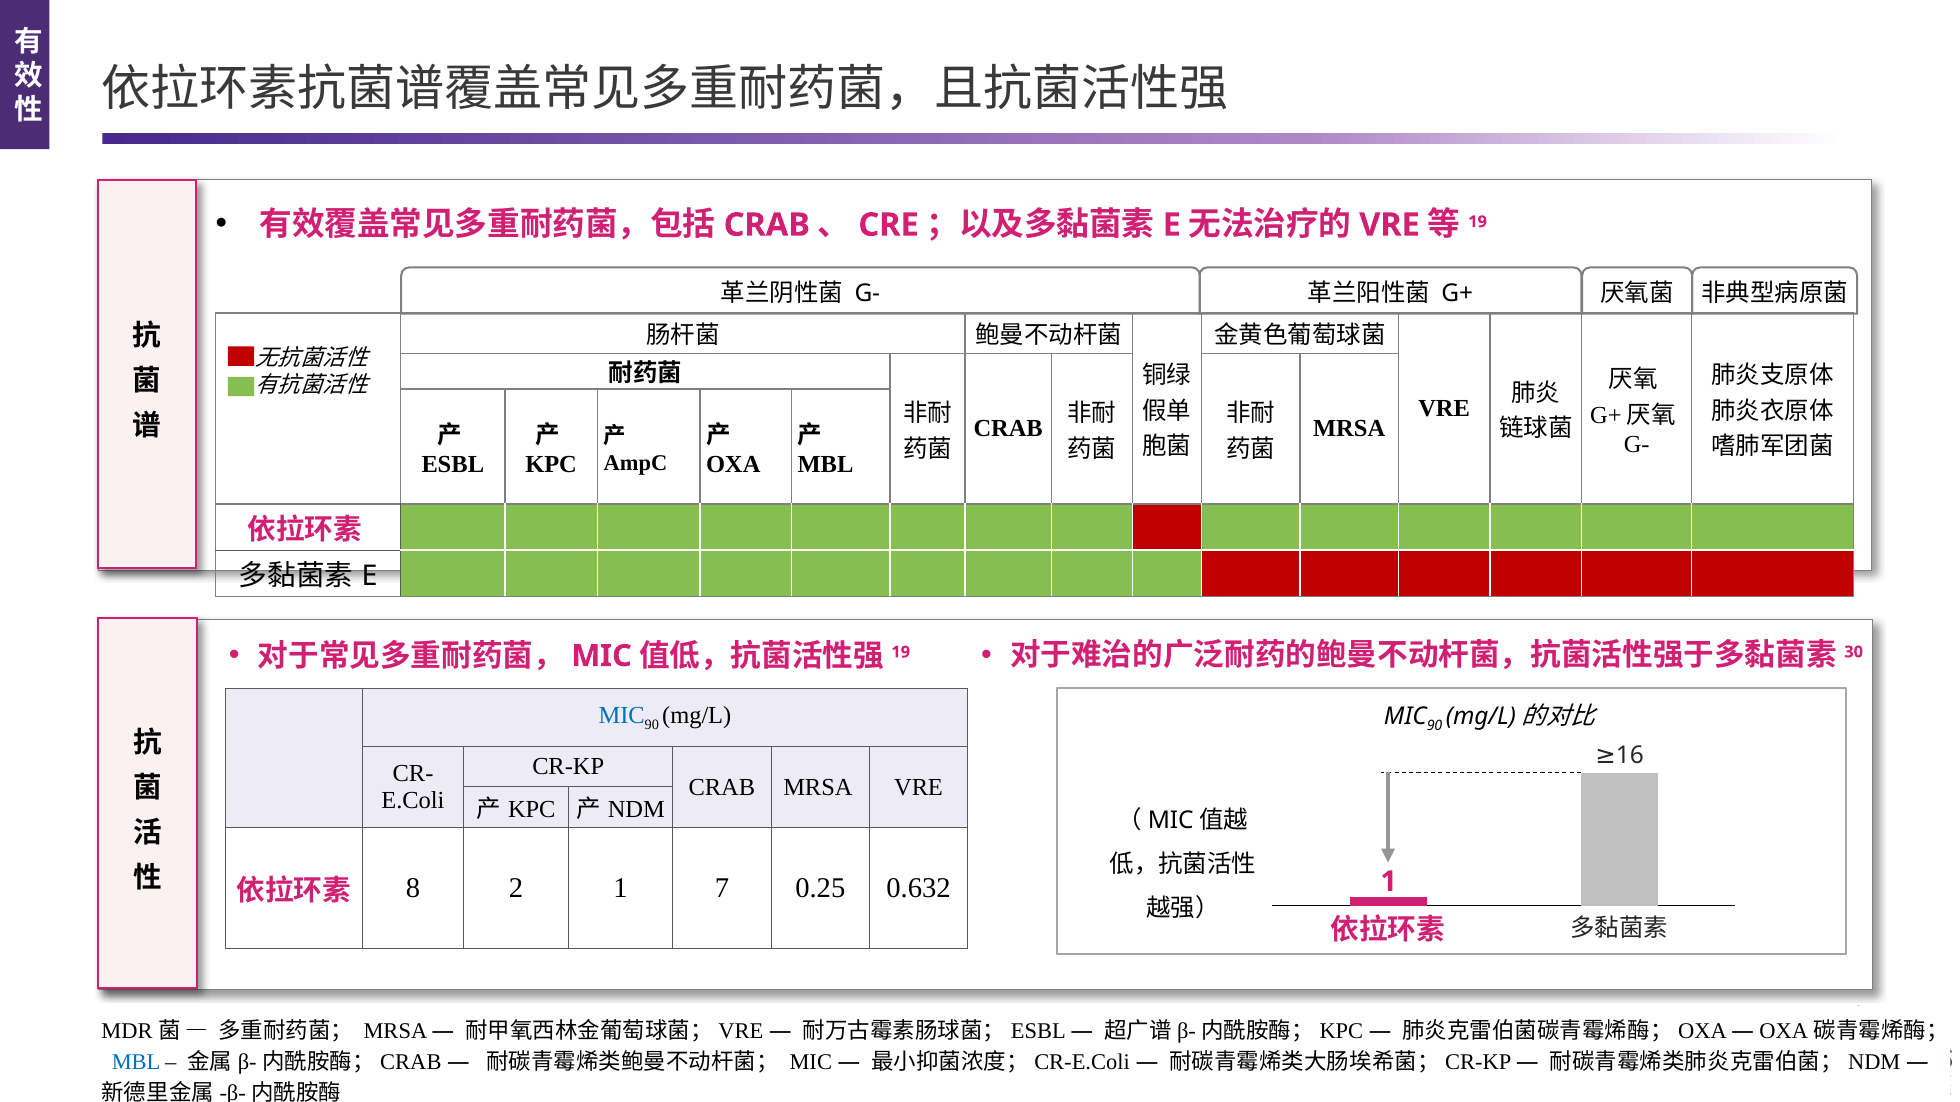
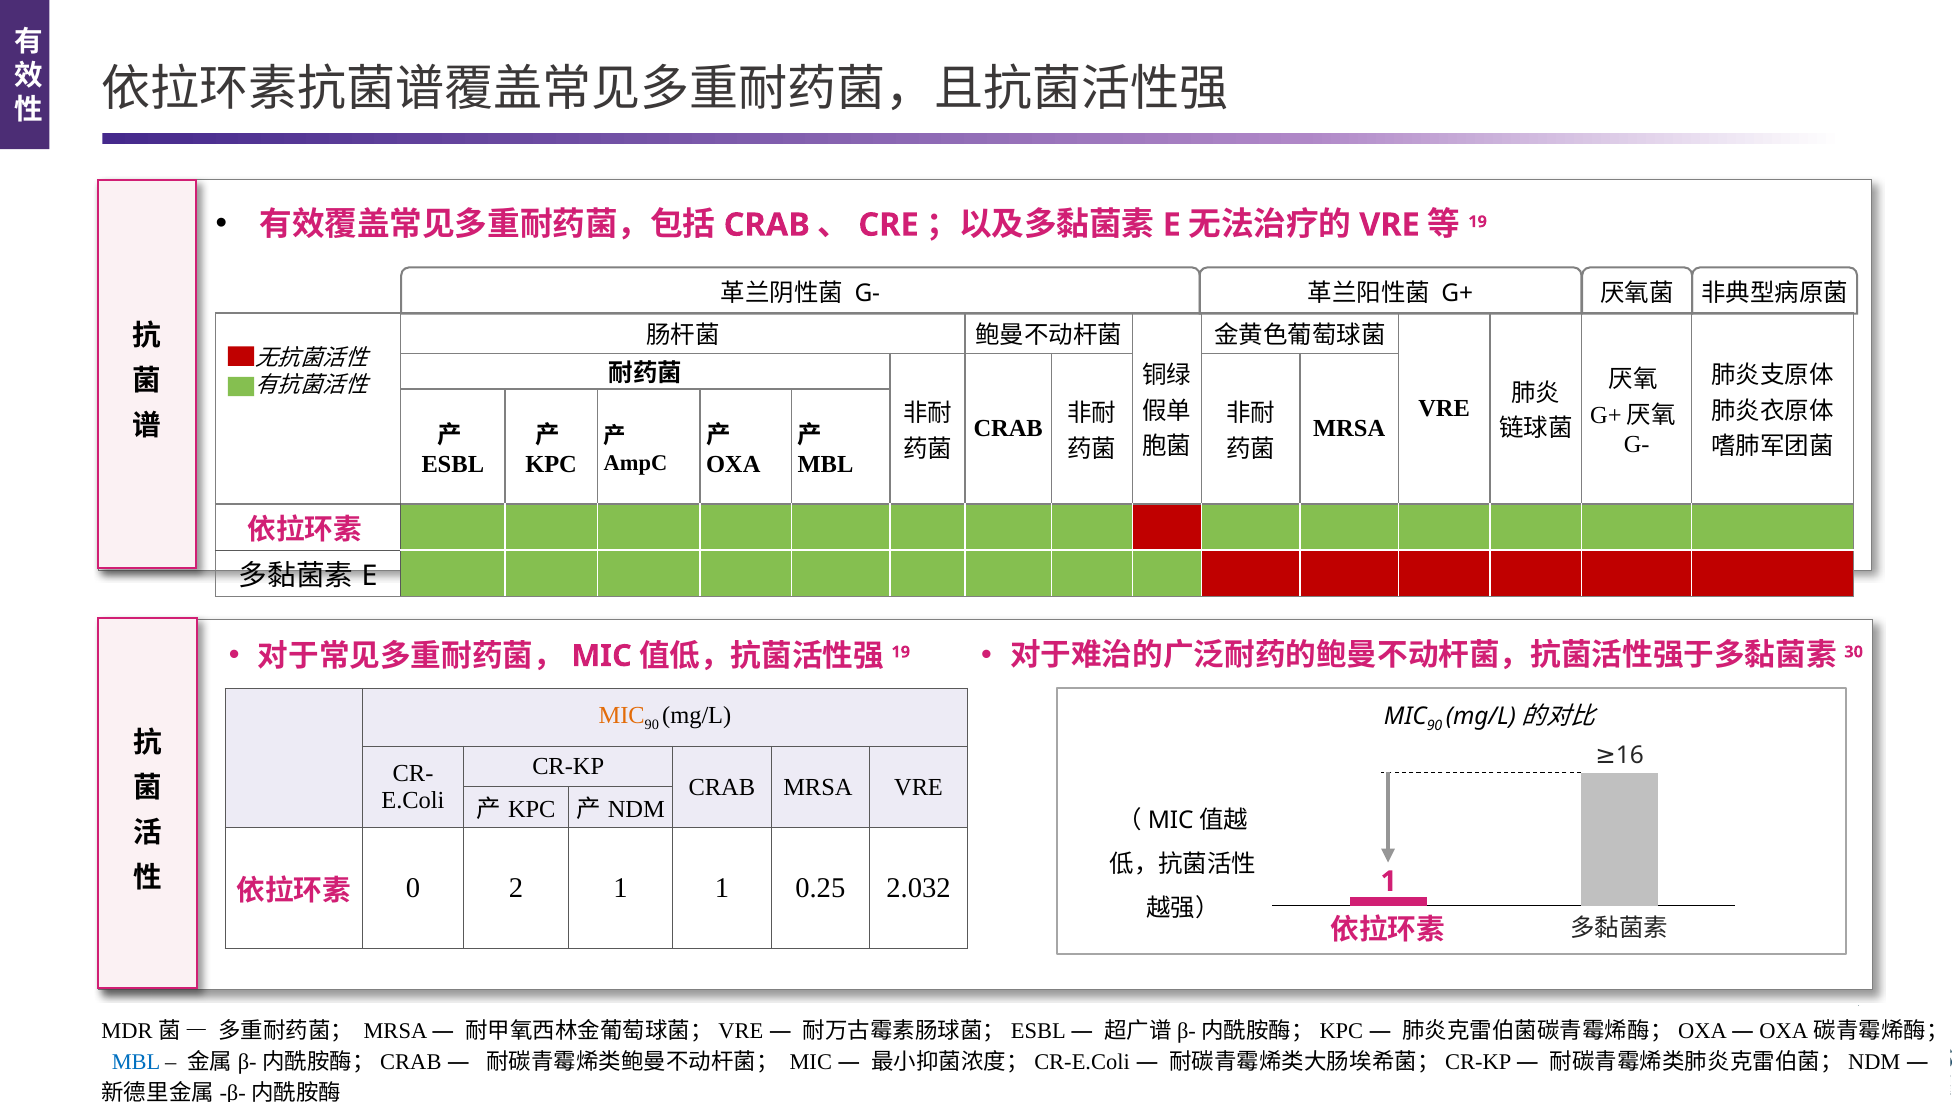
MIC at (622, 716) colour: blue -> orange
8: 8 -> 0
1 7: 7 -> 1
0.632: 0.632 -> 2.032
